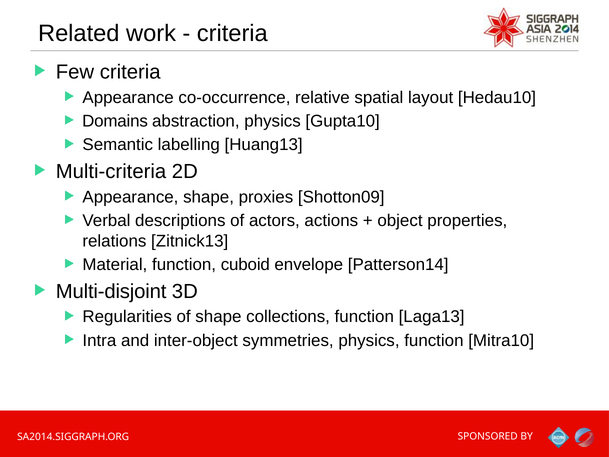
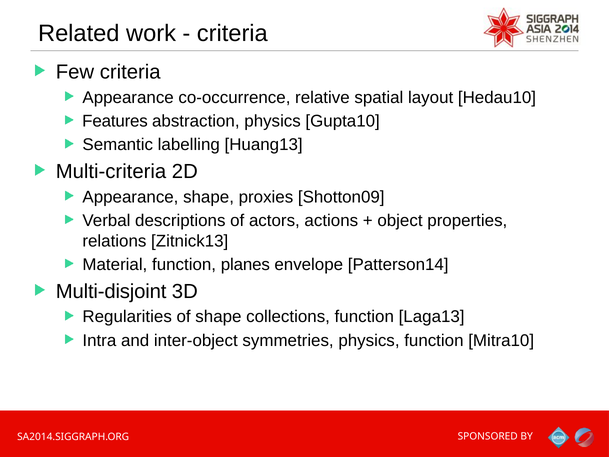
Domains: Domains -> Features
cuboid: cuboid -> planes
